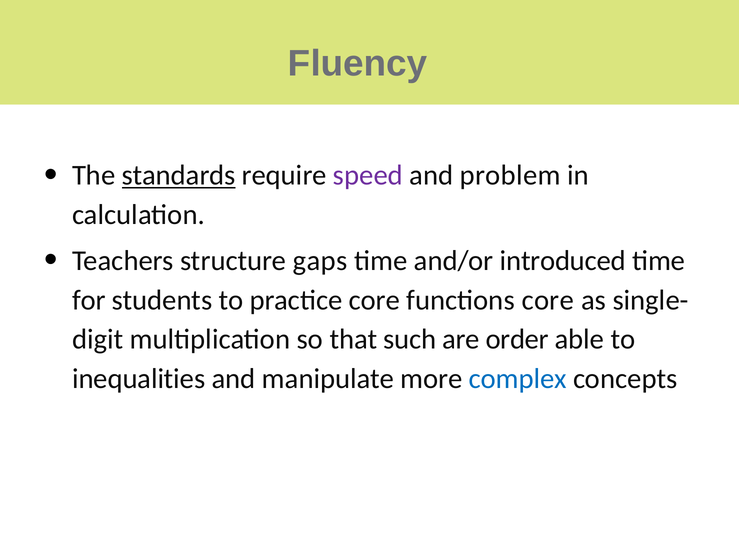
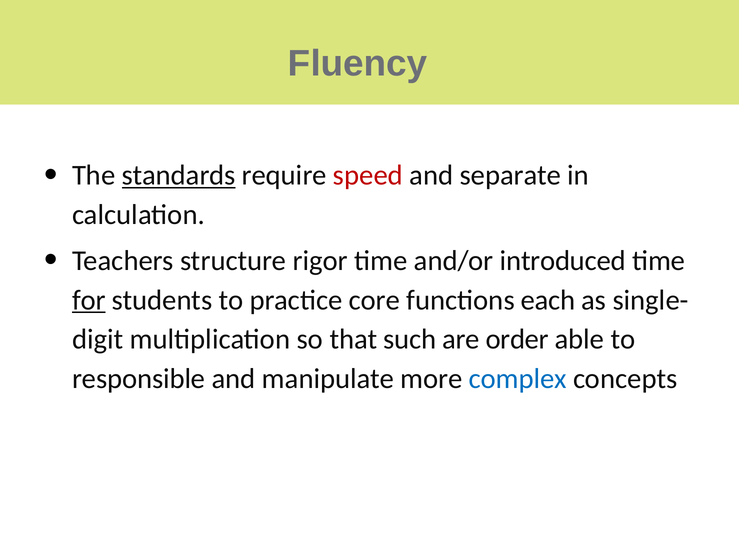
speed colour: purple -> red
problem: problem -> separate
gaps: gaps -> rigor
for underline: none -> present
functions core: core -> each
inequalities: inequalities -> responsible
